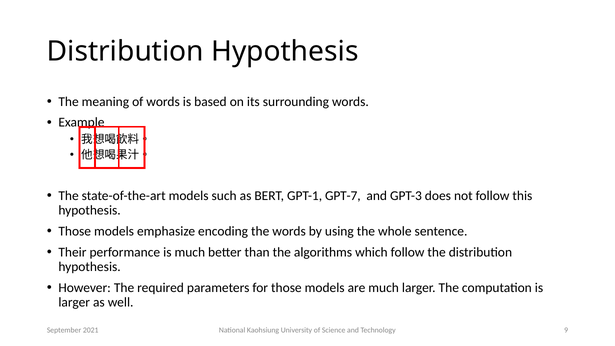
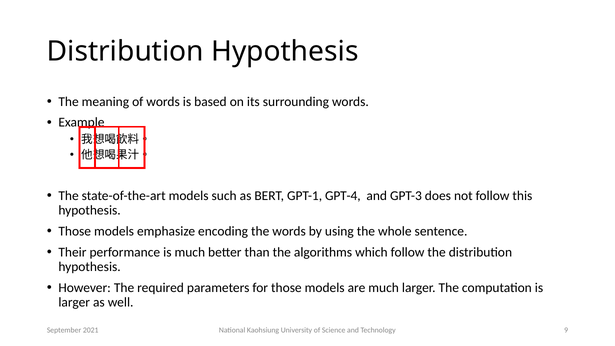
GPT-7: GPT-7 -> GPT-4
